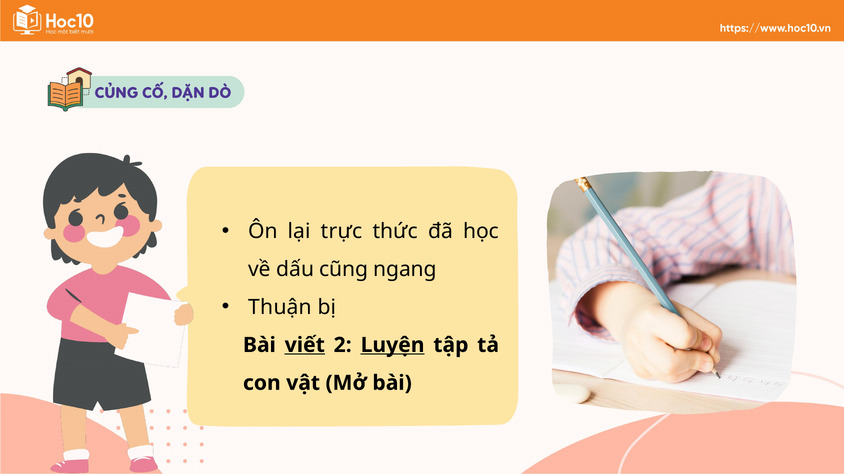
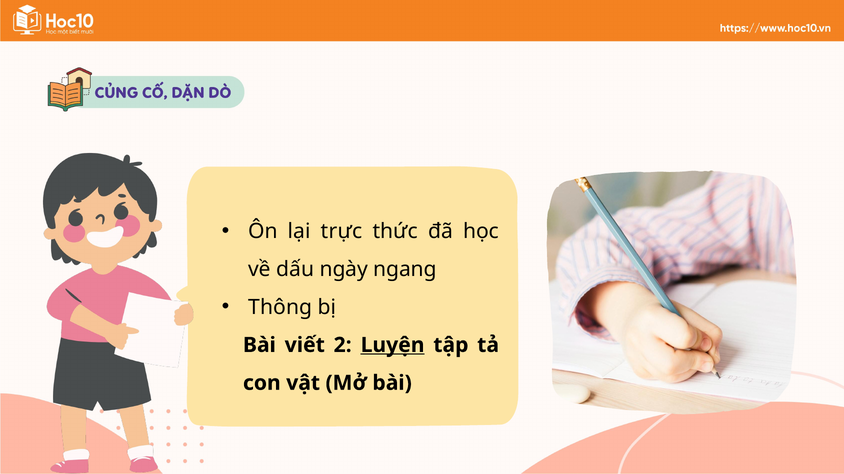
cũng: cũng -> ngày
Thuận: Thuận -> Thông
viết underline: present -> none
